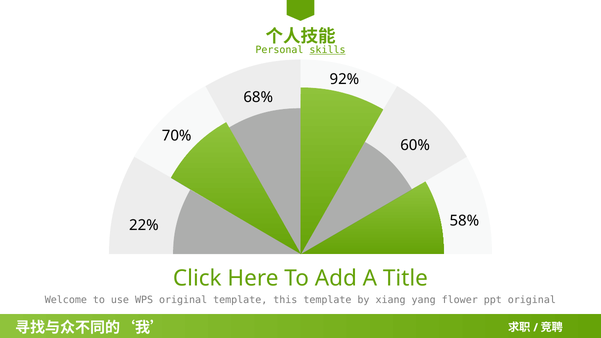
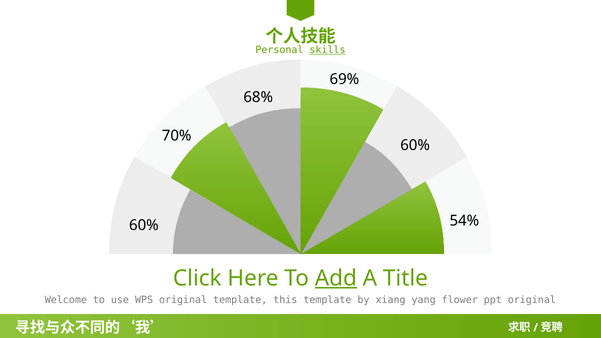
92%: 92% -> 69%
58%: 58% -> 54%
22% at (144, 225): 22% -> 60%
Add underline: none -> present
